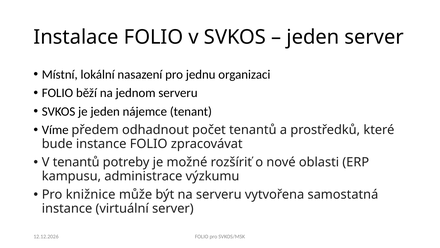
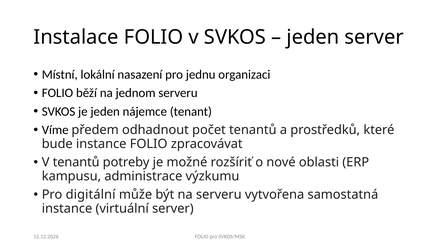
knižnice: knižnice -> digitální
